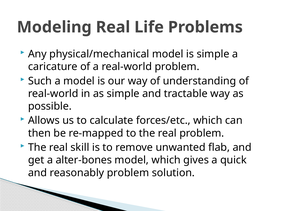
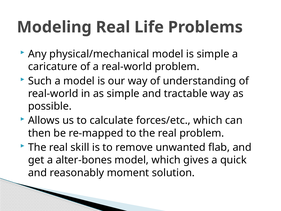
reasonably problem: problem -> moment
